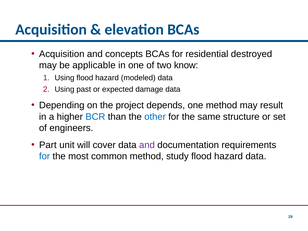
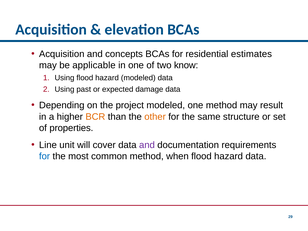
destroyed: destroyed -> estimates
project depends: depends -> modeled
BCR colour: blue -> orange
other colour: blue -> orange
engineers: engineers -> properties
Part: Part -> Line
study: study -> when
